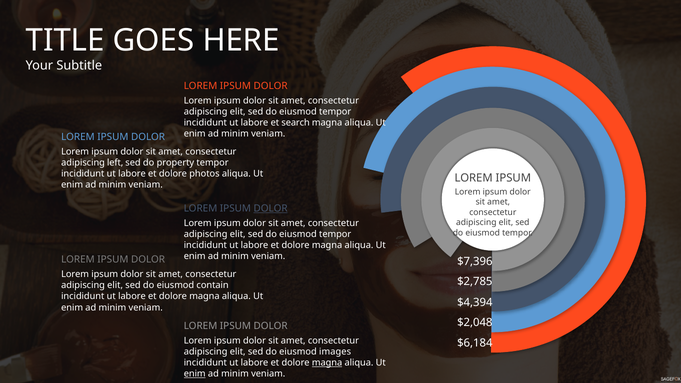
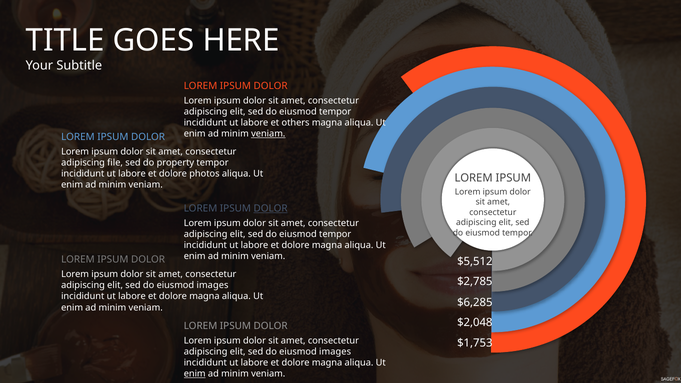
search: search -> others
veniam at (268, 134) underline: none -> present
left: left -> file
$7,396: $7,396 -> $5,512
contain at (213, 285): contain -> images
$4,394: $4,394 -> $6,285
$6,184: $6,184 -> $1,753
magna at (327, 363) underline: present -> none
